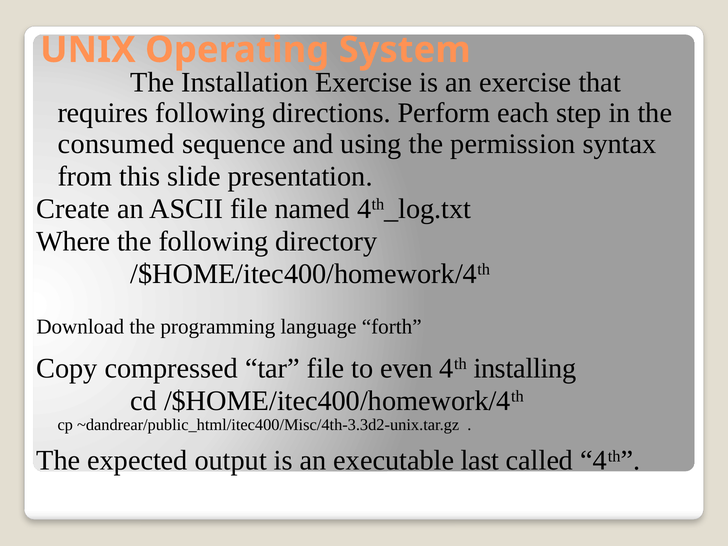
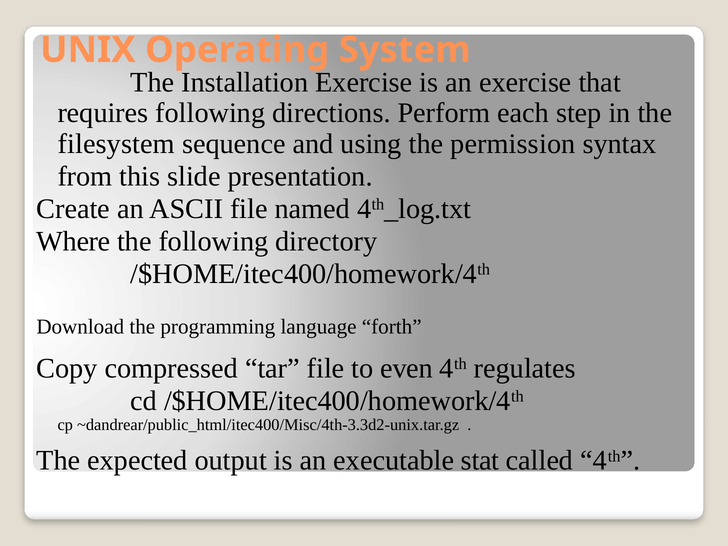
consumed: consumed -> filesystem
installing: installing -> regulates
last: last -> stat
